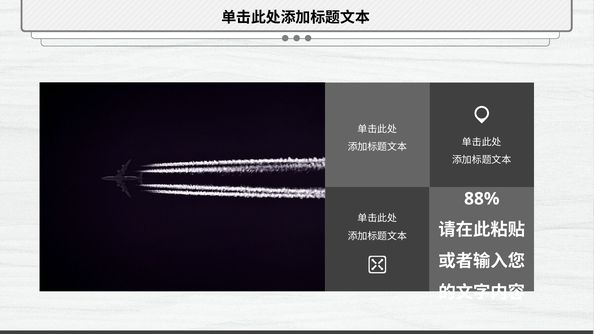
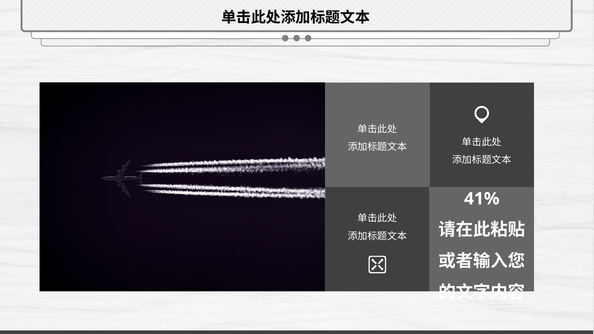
88%: 88% -> 41%
